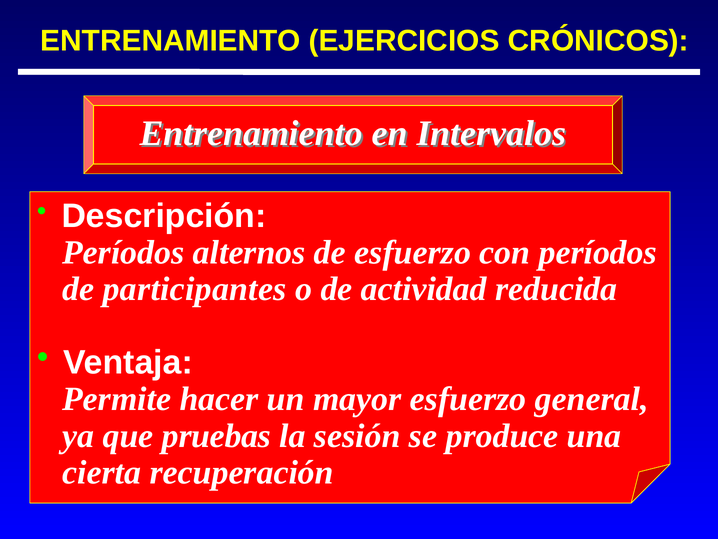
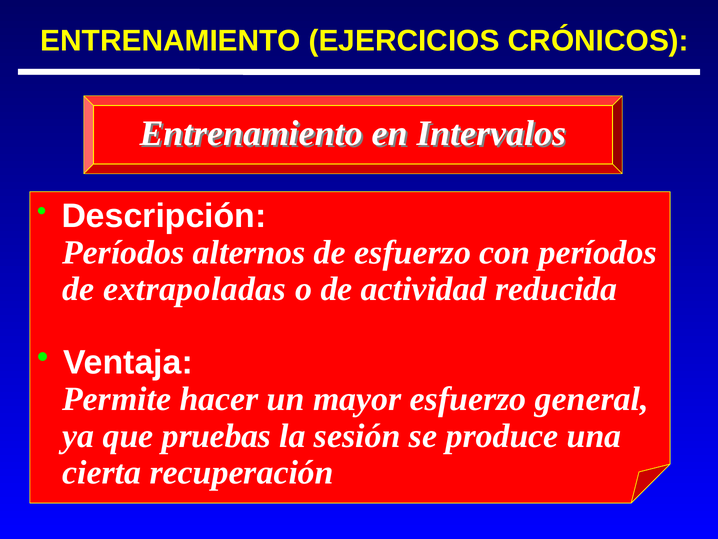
participantes: participantes -> extrapoladas
